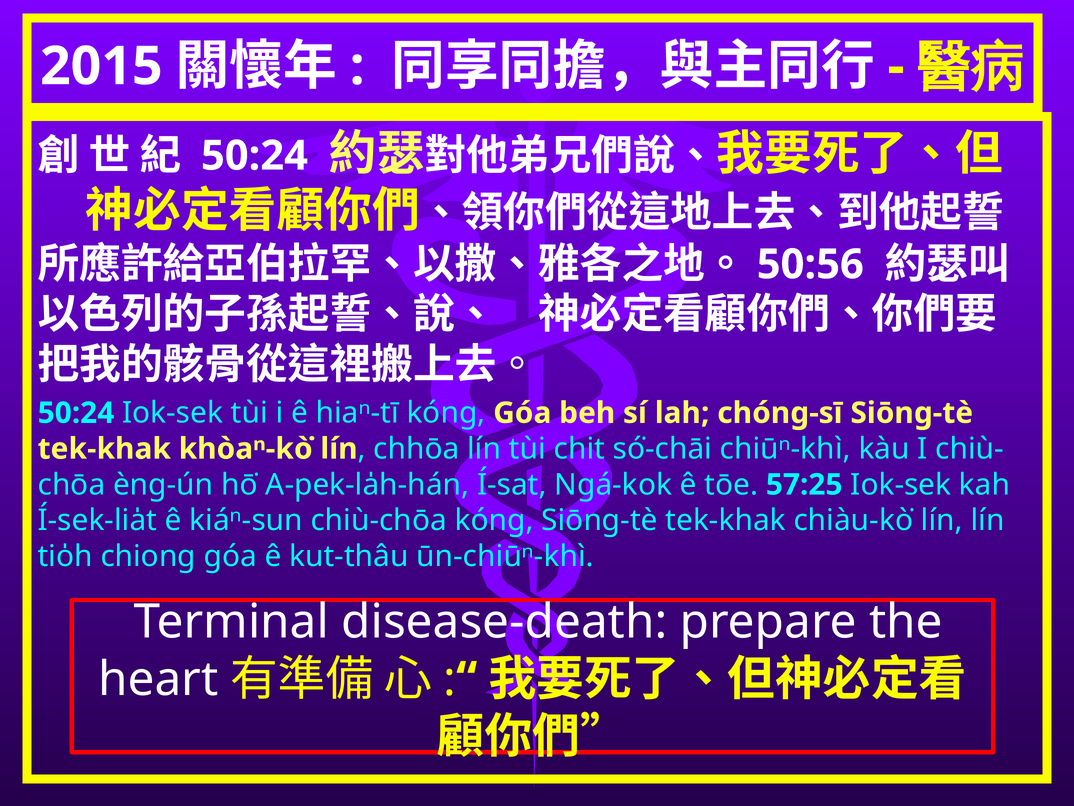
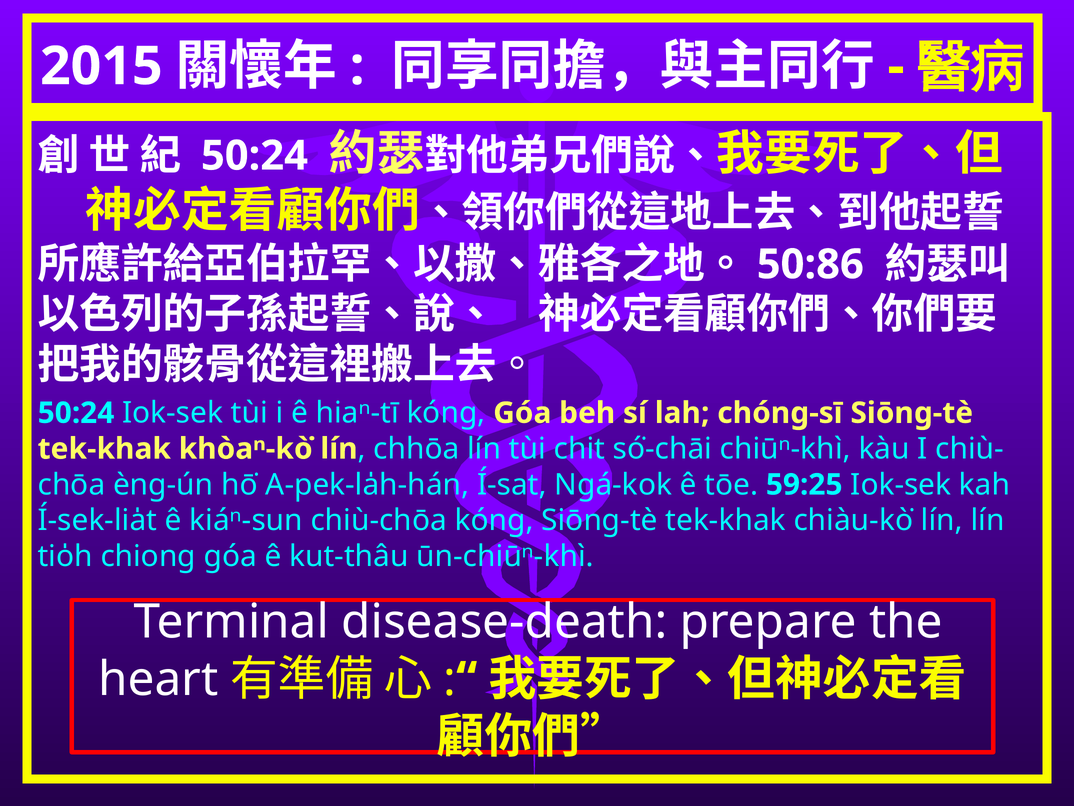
50:56: 50:56 -> 50:86
57:25: 57:25 -> 59:25
